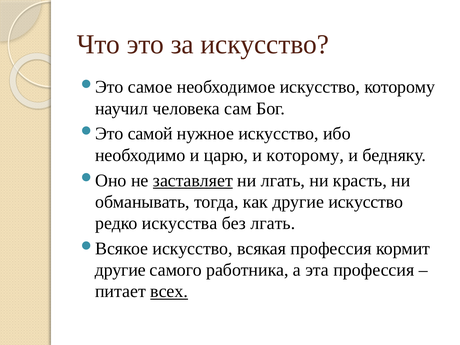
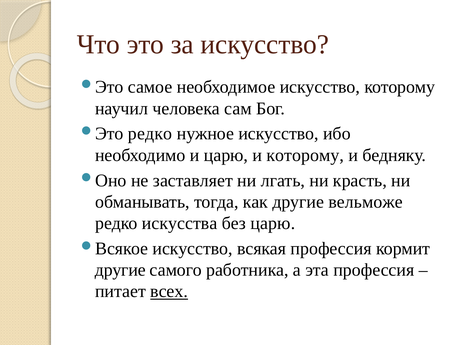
самой at (150, 134): самой -> редко
заставляет underline: present -> none
другие искусство: искусство -> вельможе
без лгать: лгать -> царю
